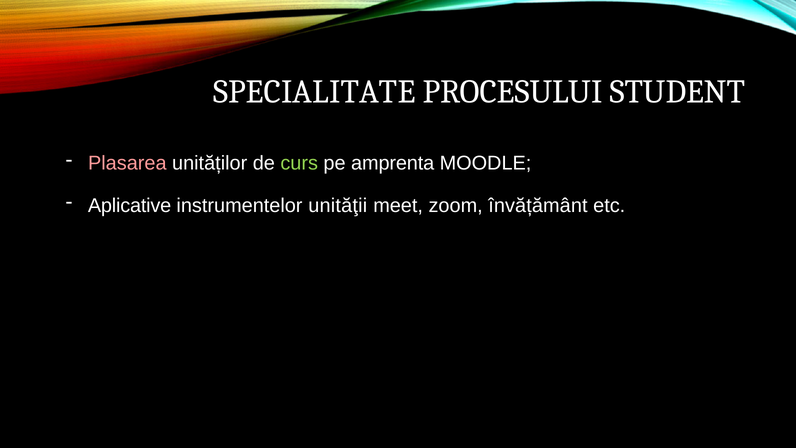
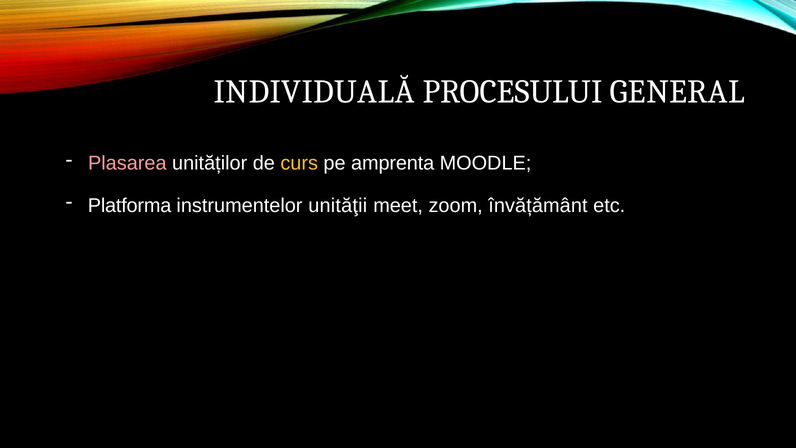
SPECIALITATE: SPECIALITATE -> INDIVIDUALĂ
STUDENT: STUDENT -> GENERAL
curs colour: light green -> yellow
Aplicative: Aplicative -> Platforma
